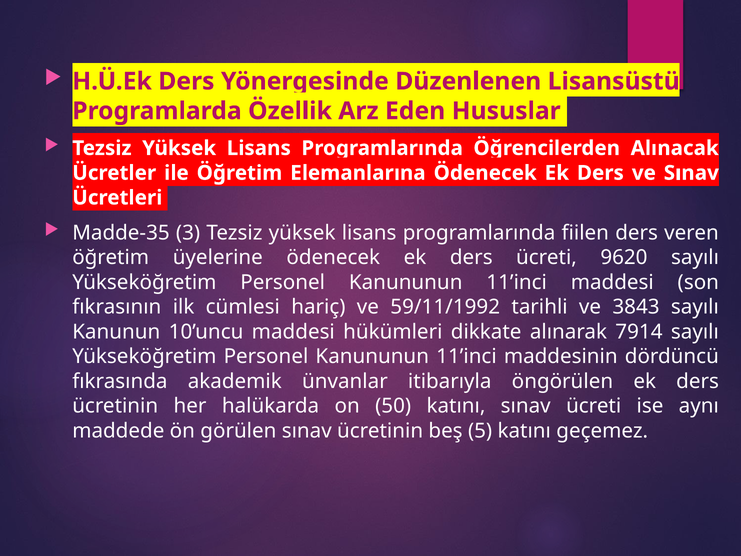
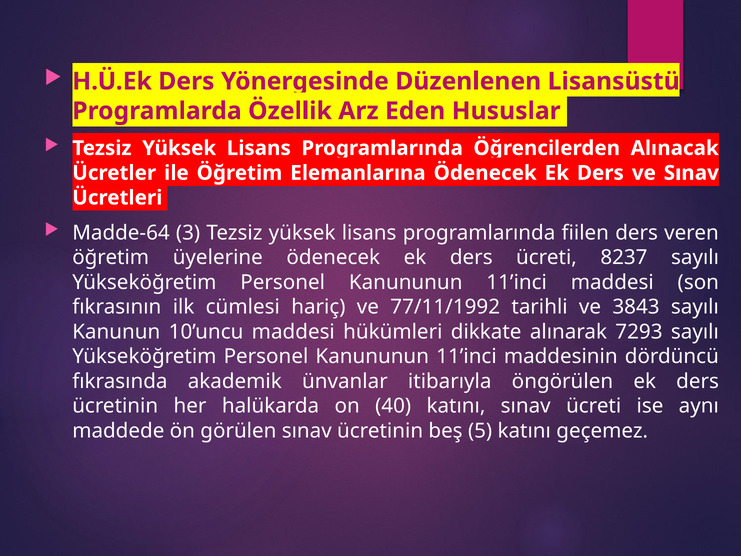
Madde-35: Madde-35 -> Madde-64
9620: 9620 -> 8237
59/11/1992: 59/11/1992 -> 77/11/1992
7914: 7914 -> 7293
50: 50 -> 40
